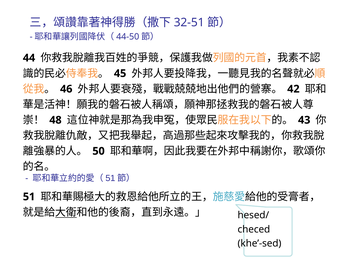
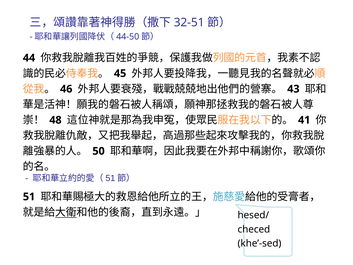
42: 42 -> 43
43: 43 -> 41
